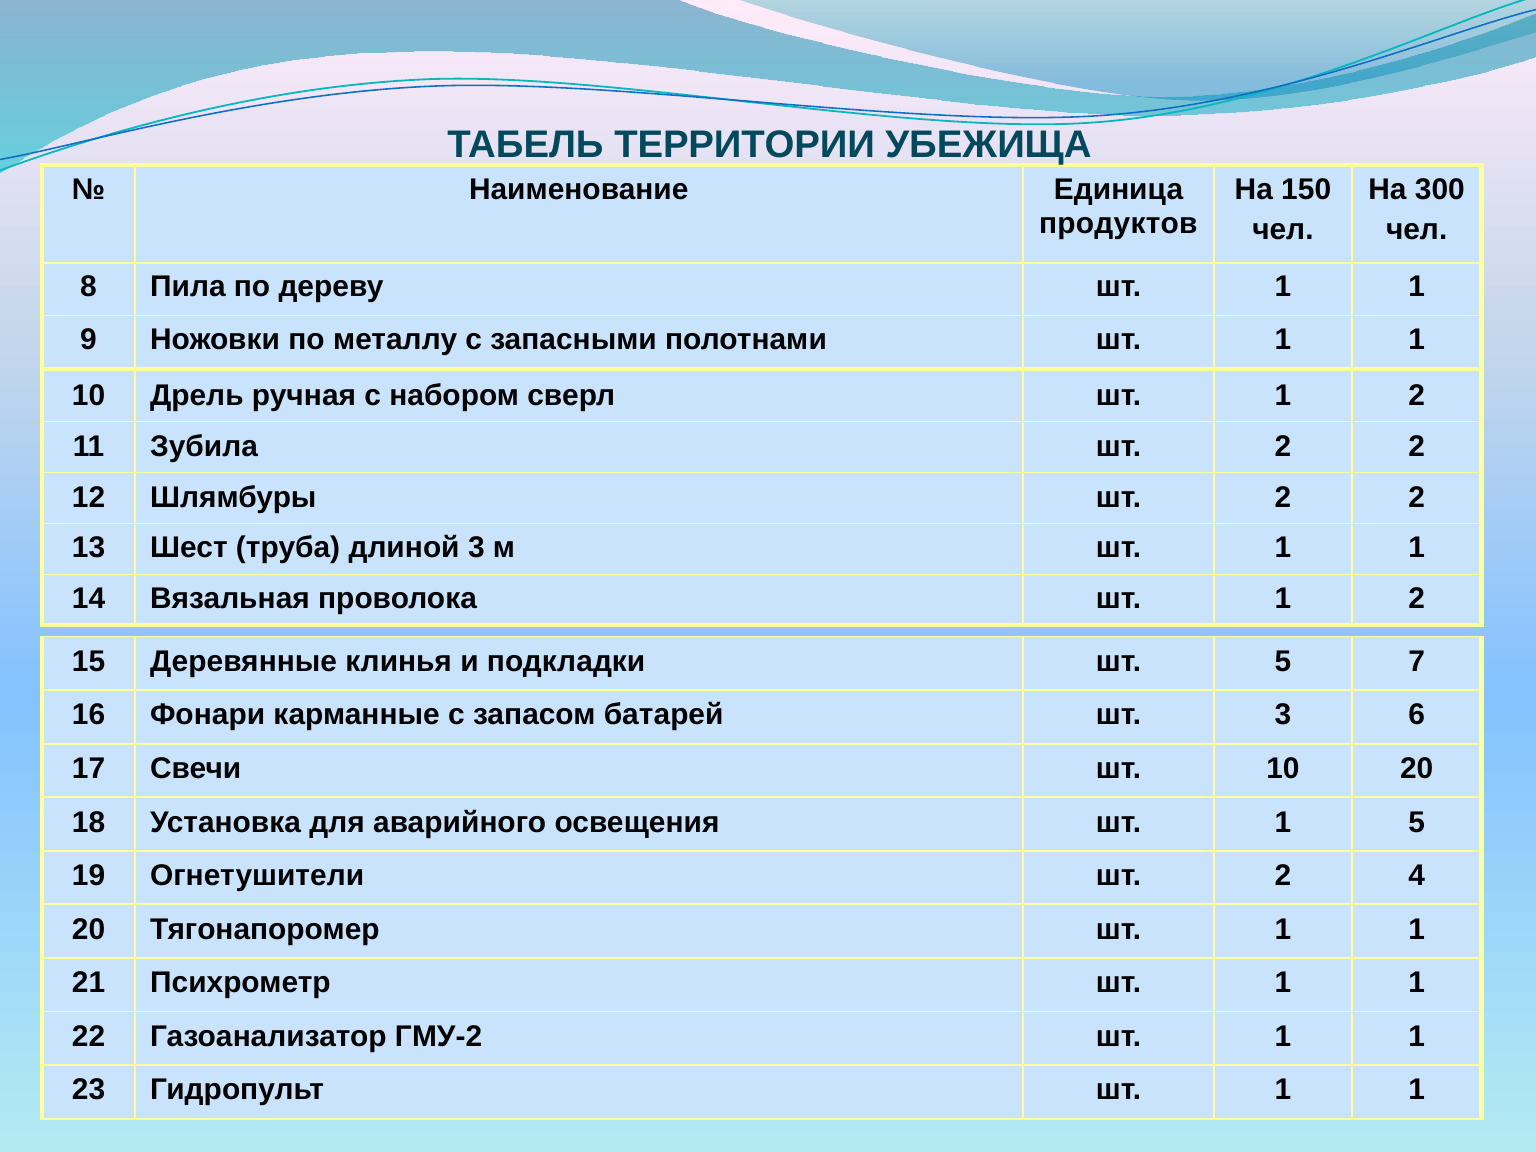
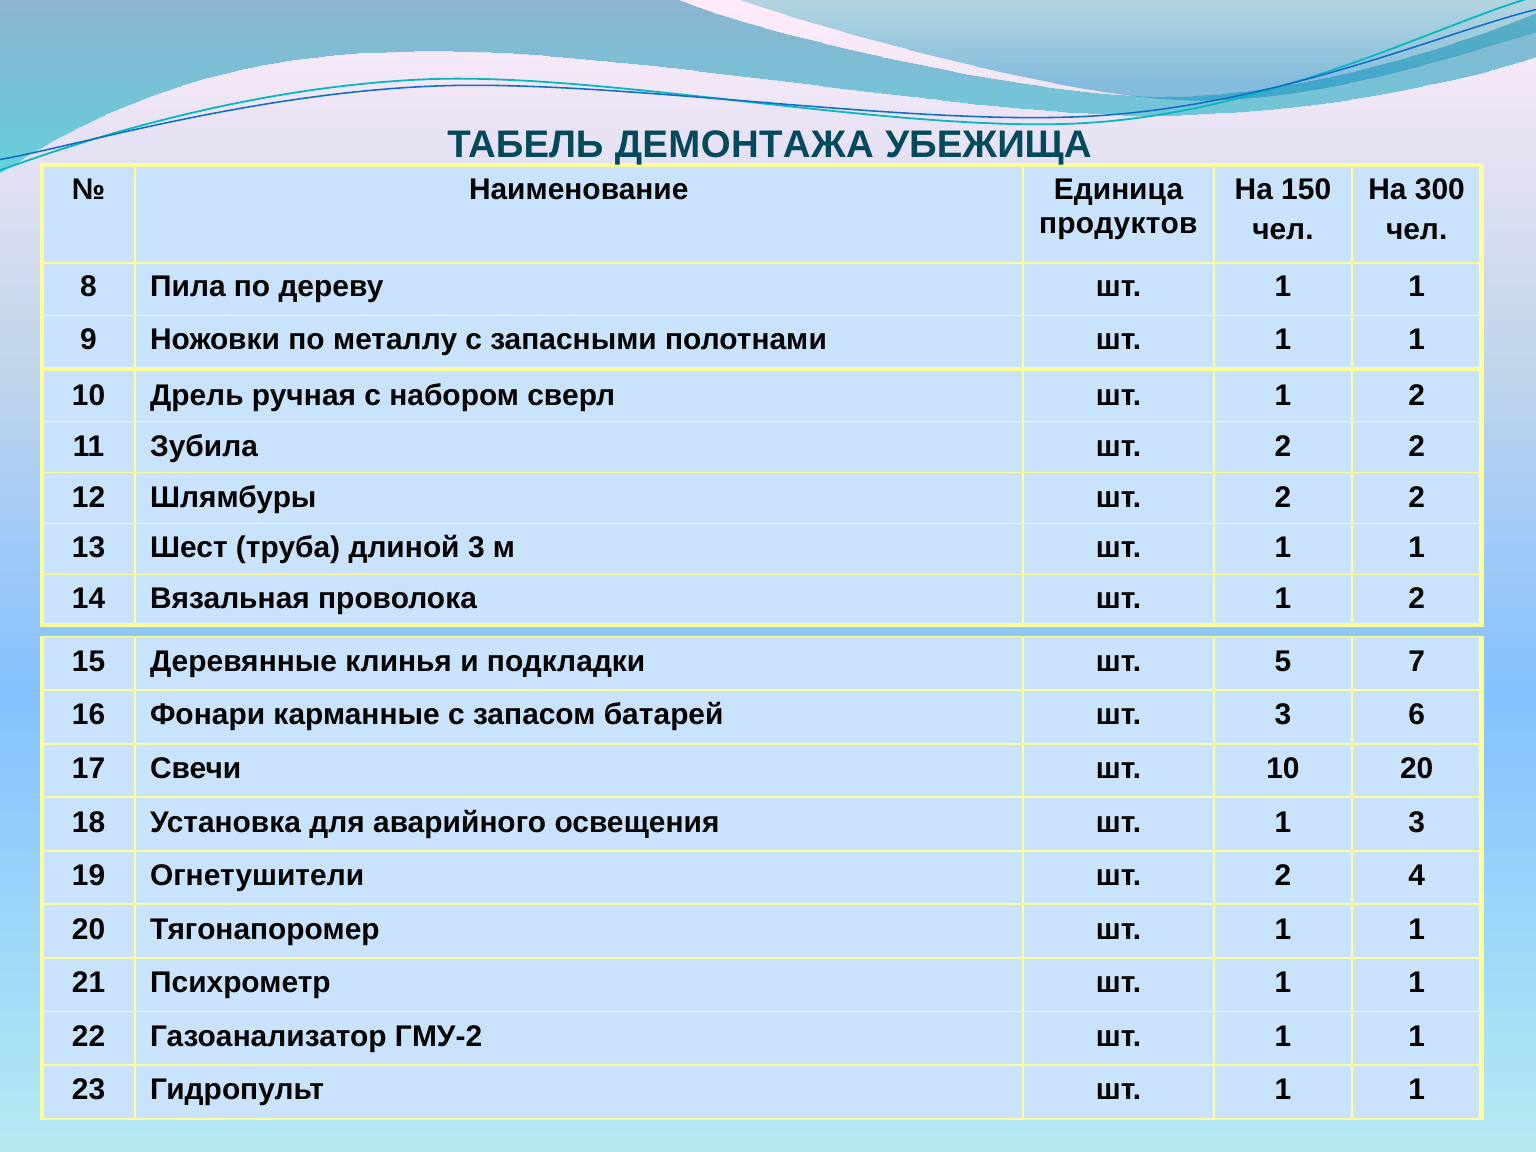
ТЕРРИТОРИИ: ТЕРРИТОРИИ -> ДЕМОНТАЖА
1 5: 5 -> 3
